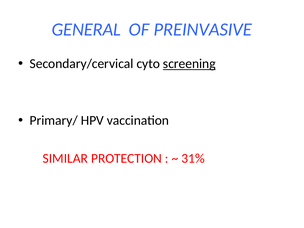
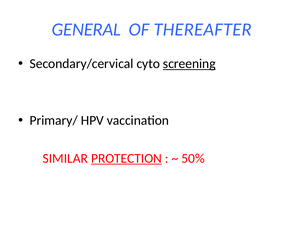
PREINVASIVE: PREINVASIVE -> THEREAFTER
PROTECTION underline: none -> present
31%: 31% -> 50%
